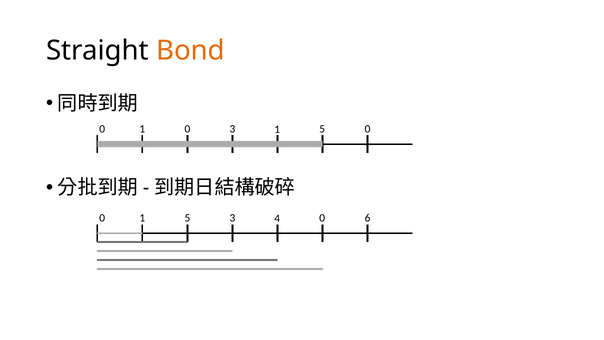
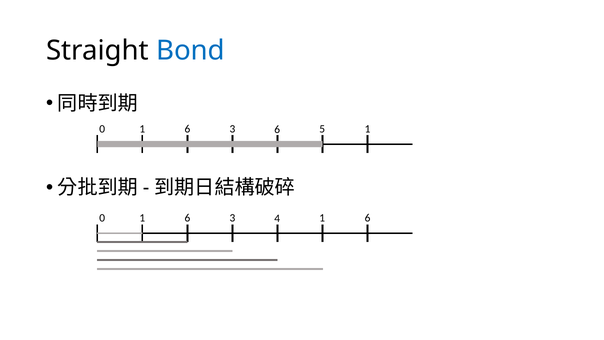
Bond colour: orange -> blue
0 at (187, 129): 0 -> 6
3 1: 1 -> 6
5 0: 0 -> 1
5 at (187, 218): 5 -> 6
4 0: 0 -> 1
